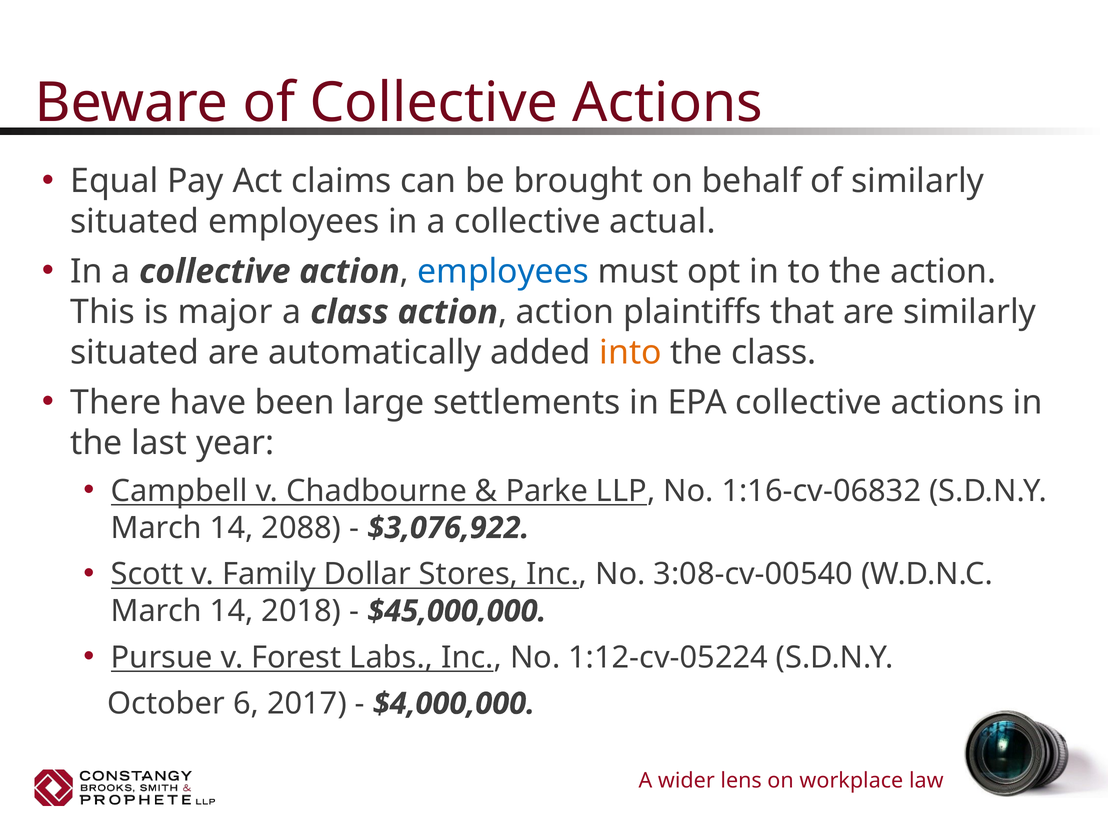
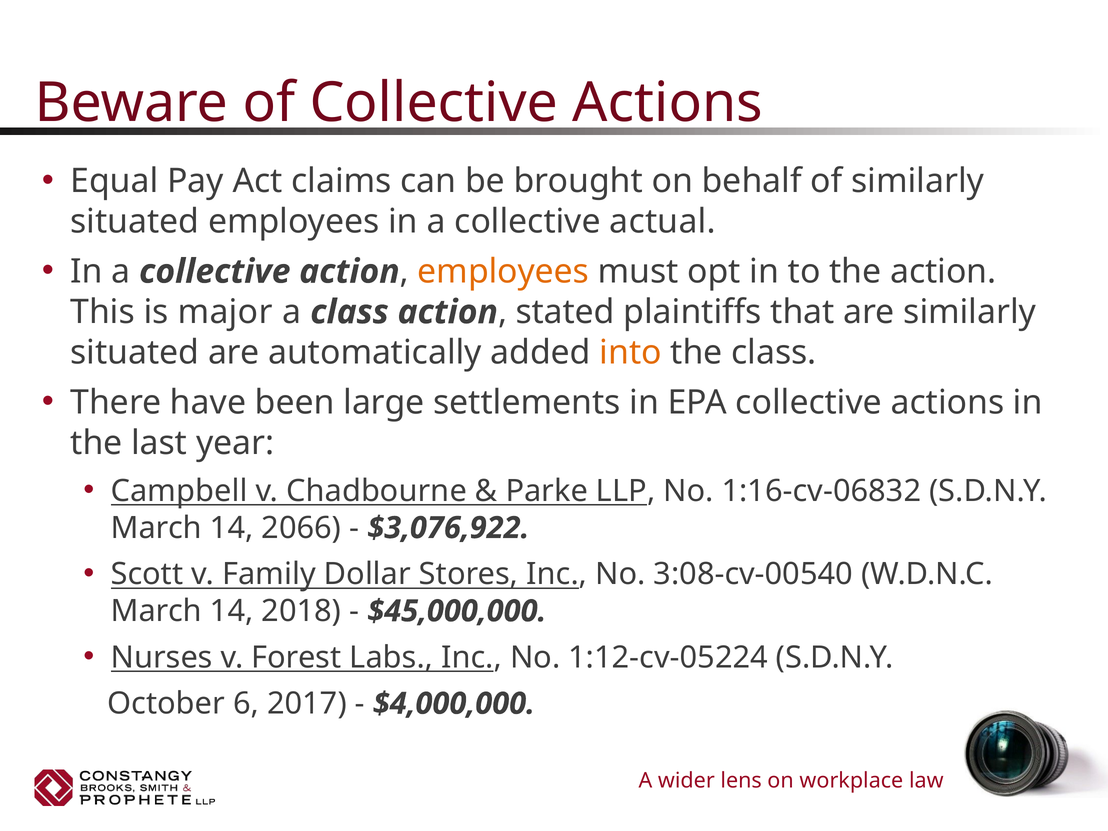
employees at (503, 272) colour: blue -> orange
action at (565, 312): action -> stated
2088: 2088 -> 2066
Pursue: Pursue -> Nurses
